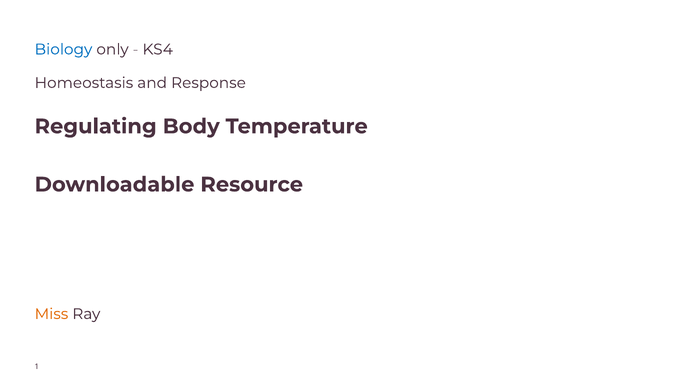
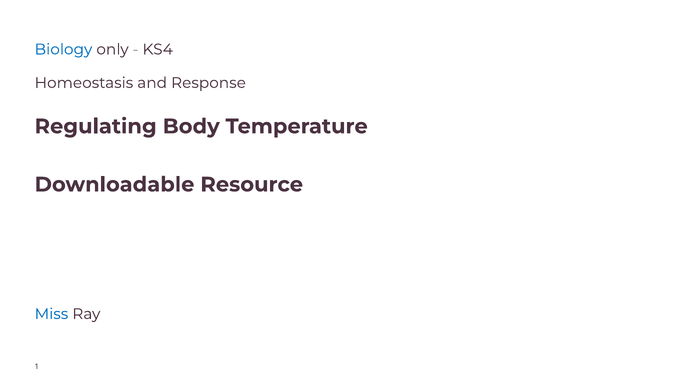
Miss colour: orange -> blue
